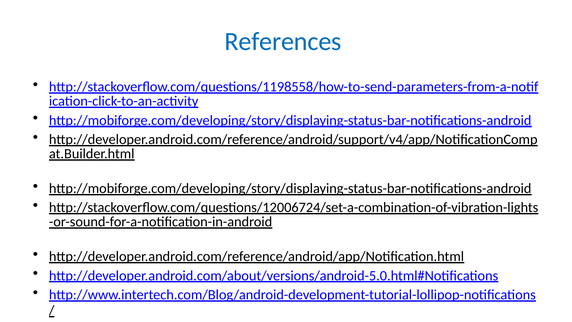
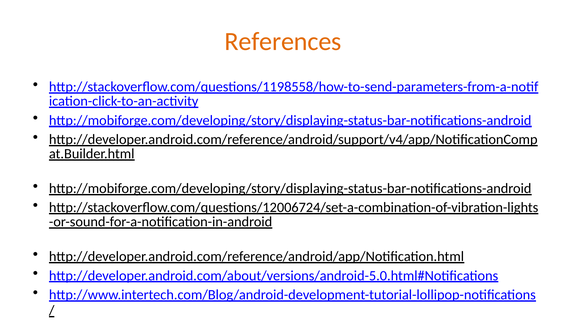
References colour: blue -> orange
